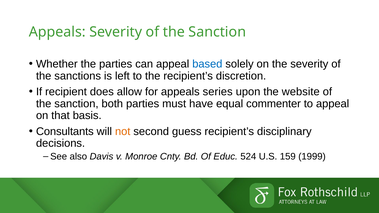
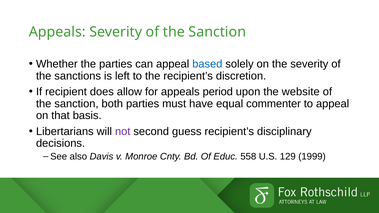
series: series -> period
Consultants: Consultants -> Libertarians
not colour: orange -> purple
524: 524 -> 558
159: 159 -> 129
